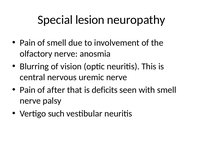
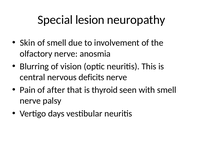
Pain at (28, 43): Pain -> Skin
uremic: uremic -> deficits
deficits: deficits -> thyroid
such: such -> days
